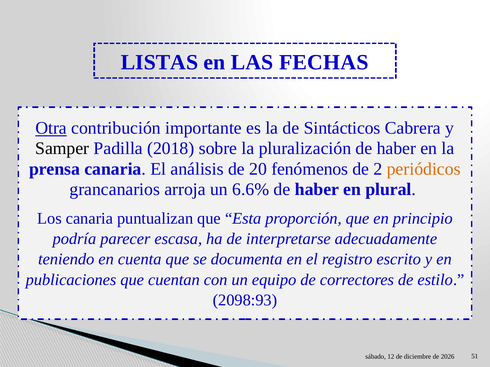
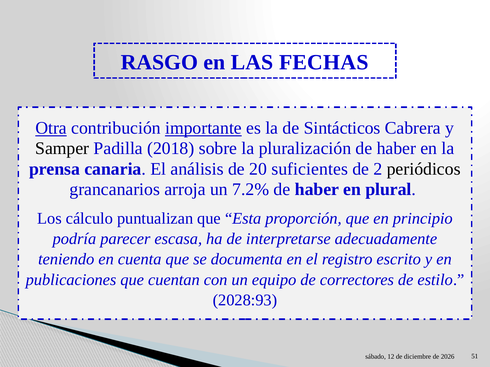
LISTAS: LISTAS -> RASGO
importante underline: none -> present
fenómenos: fenómenos -> suficientes
periódicos colour: orange -> black
6.6%: 6.6% -> 7.2%
Los canaria: canaria -> cálculo
2098:93: 2098:93 -> 2028:93
